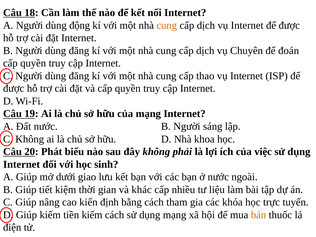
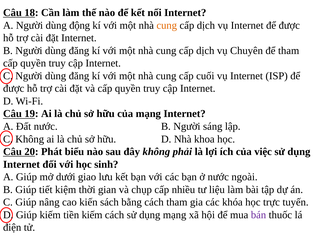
để đoán: đoán -> tham
thao: thao -> cuối
khác: khác -> chụp
định: định -> sách
bán colour: orange -> purple
